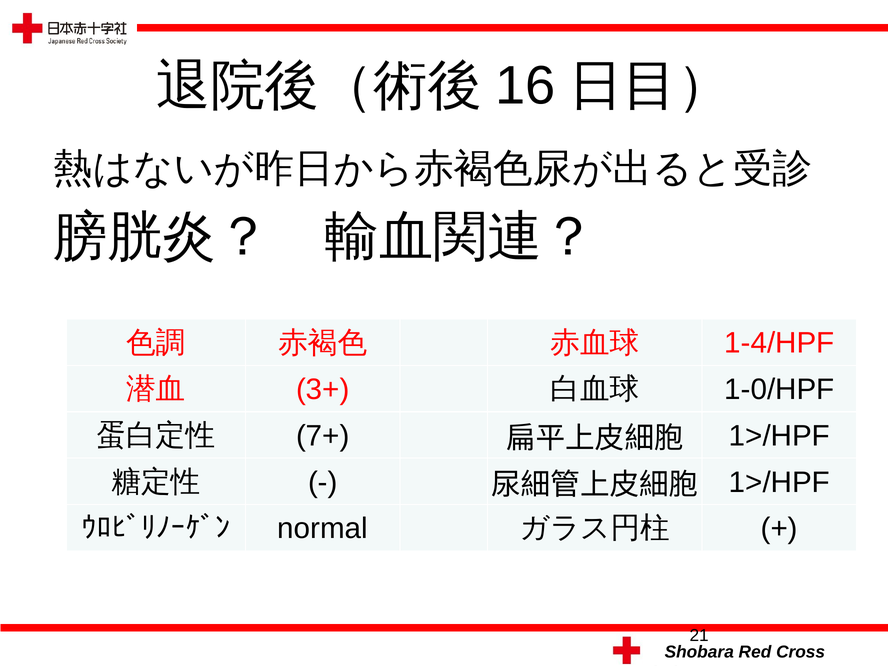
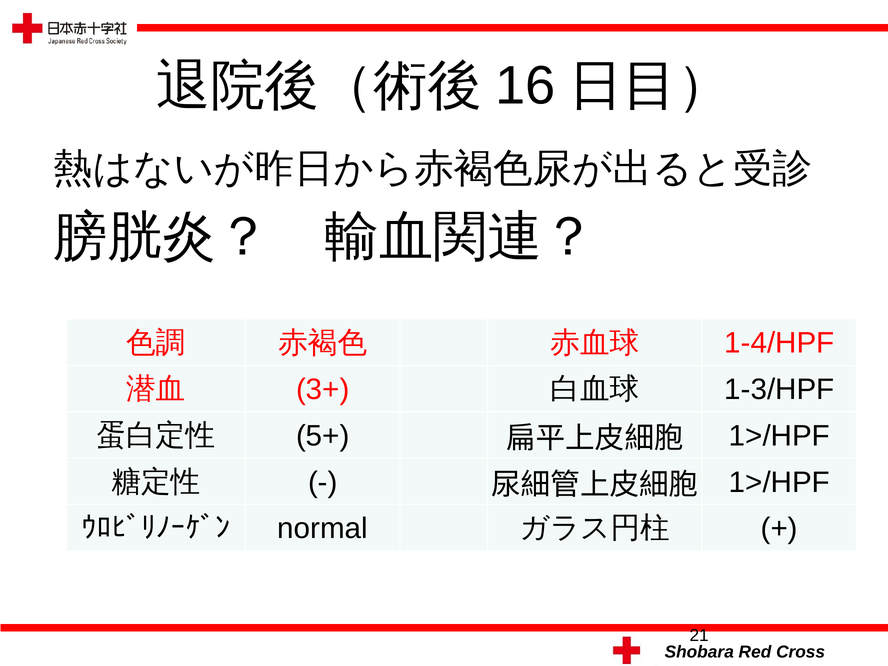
1-0/HPF: 1-0/HPF -> 1-3/HPF
7+: 7+ -> 5+
